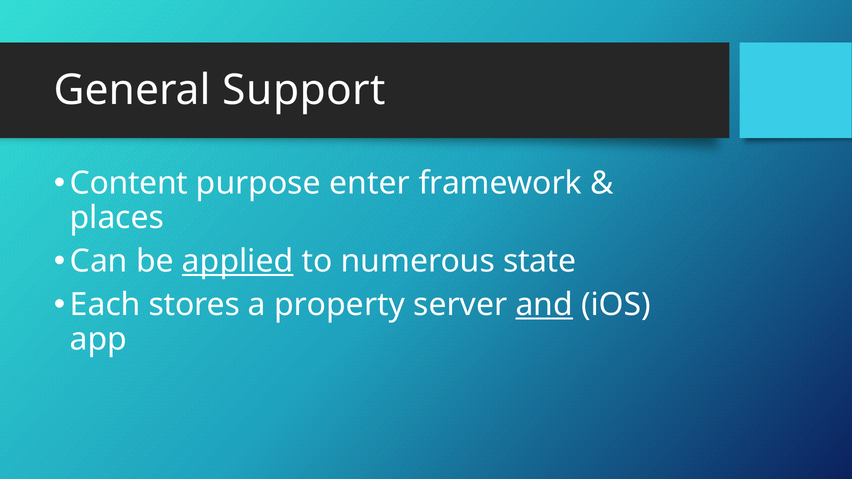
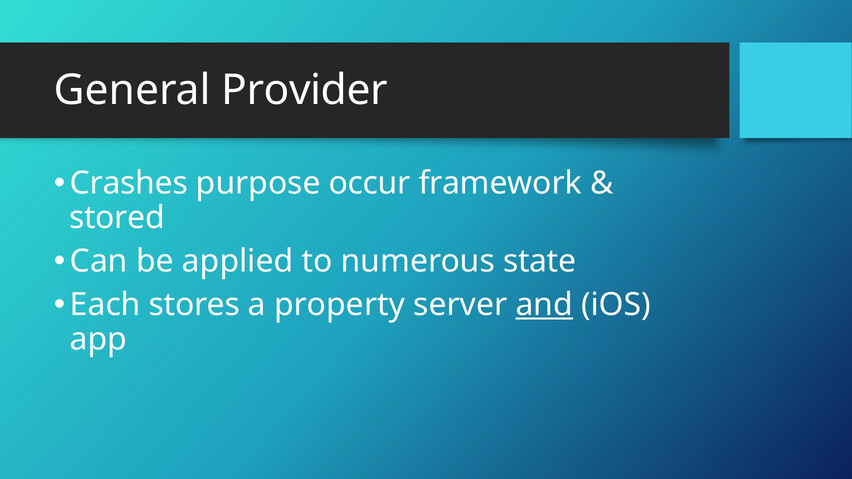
Support: Support -> Provider
Content: Content -> Crashes
enter: enter -> occur
places: places -> stored
applied underline: present -> none
